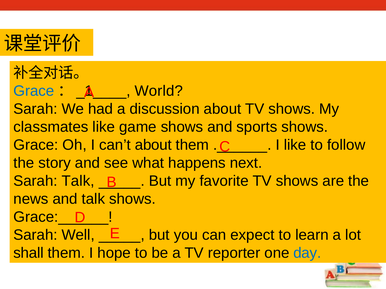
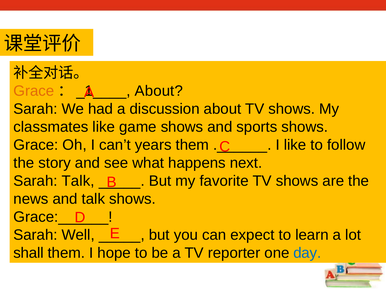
Grace at (34, 91) colour: blue -> orange
World at (159, 91): World -> About
can’t about: about -> years
